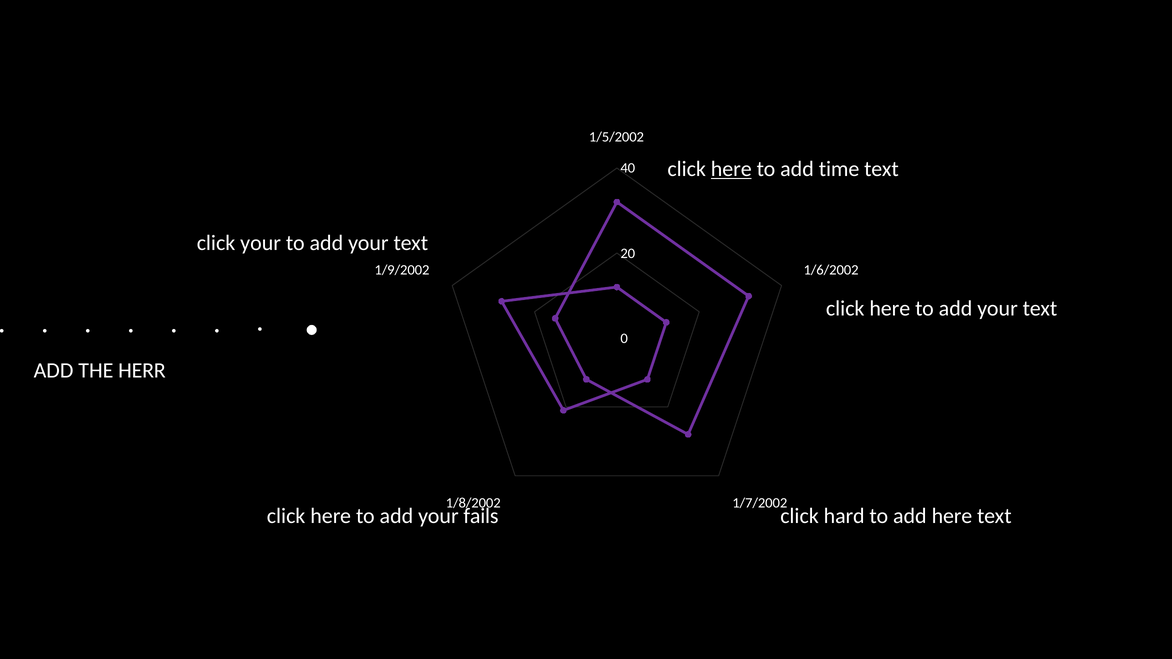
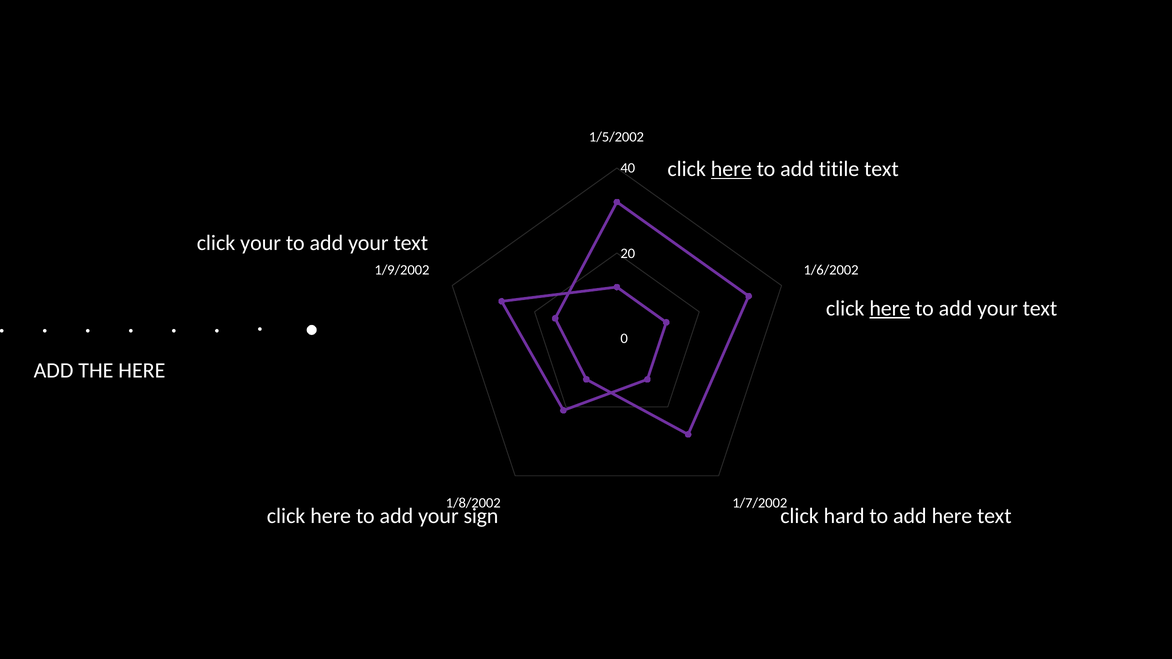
time: time -> titile
here at (890, 309) underline: none -> present
THE HERR: HERR -> HERE
fails: fails -> sign
